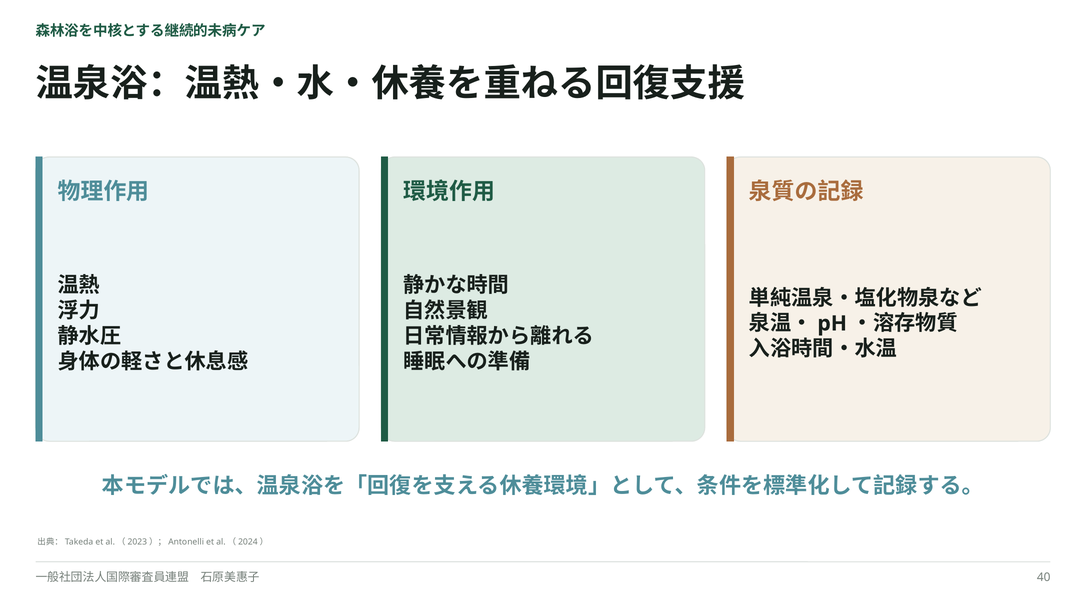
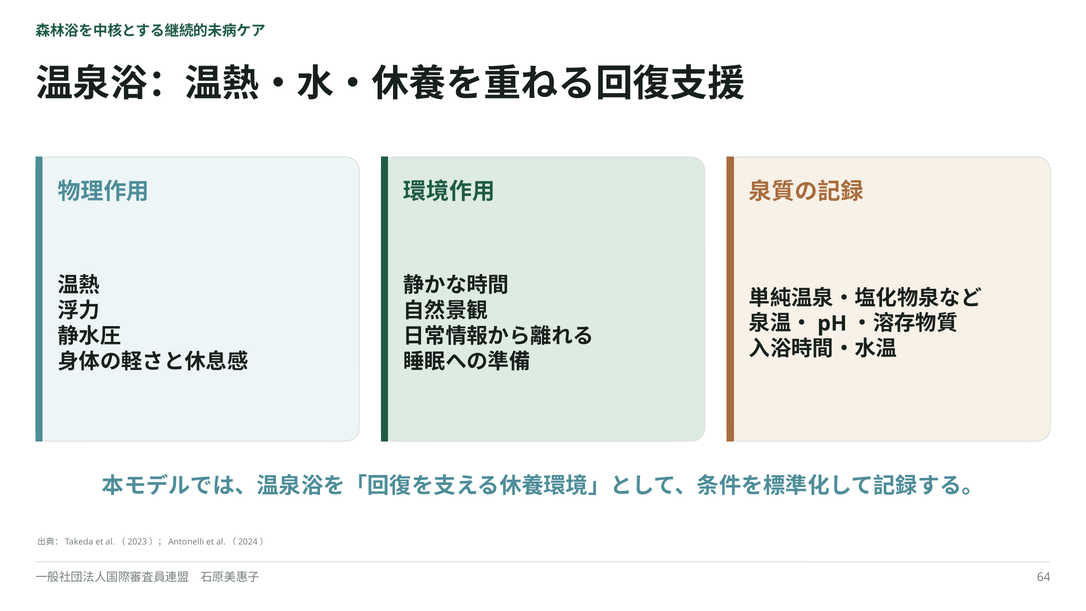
40: 40 -> 64
